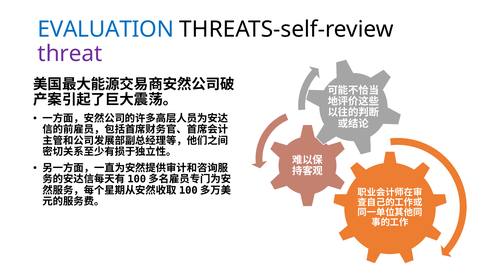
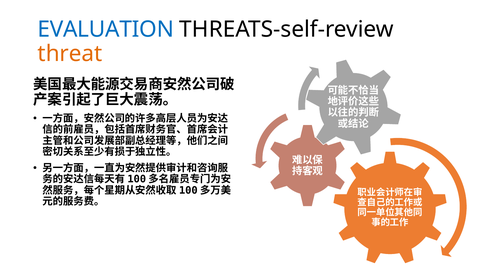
threat colour: purple -> orange
